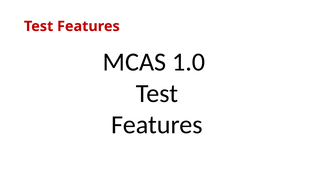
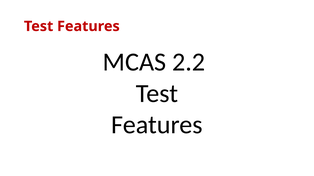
1.0: 1.0 -> 2.2
